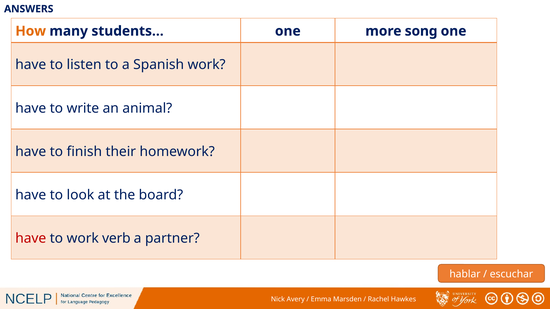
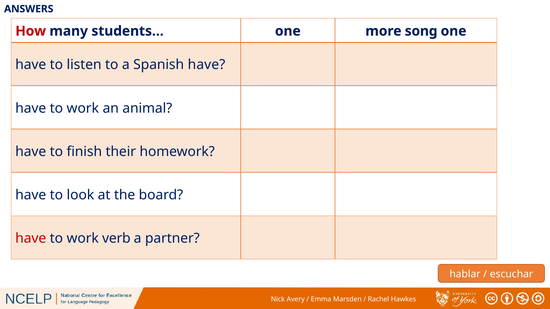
How colour: orange -> red
Spanish work: work -> have
write at (83, 108): write -> work
